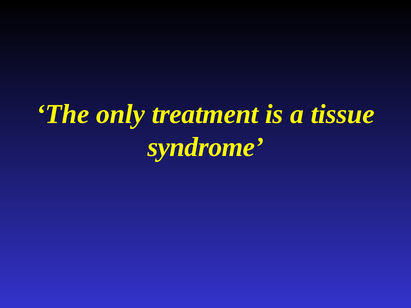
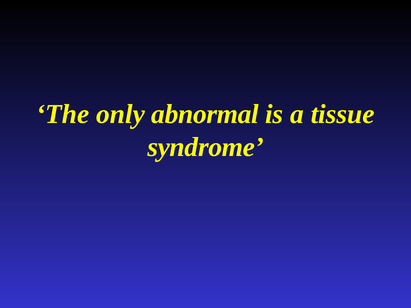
treatment: treatment -> abnormal
